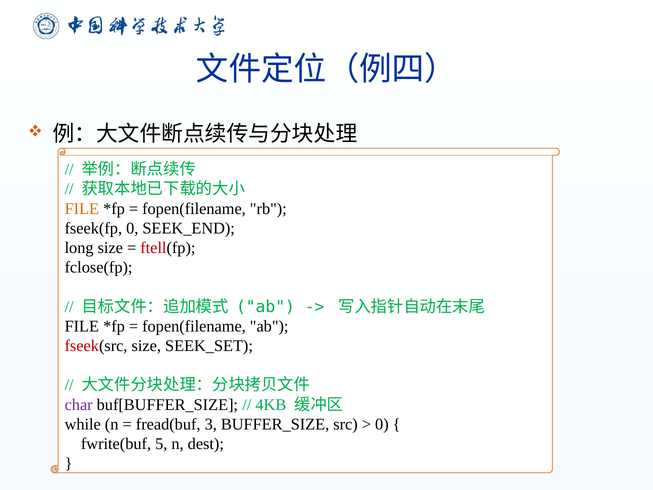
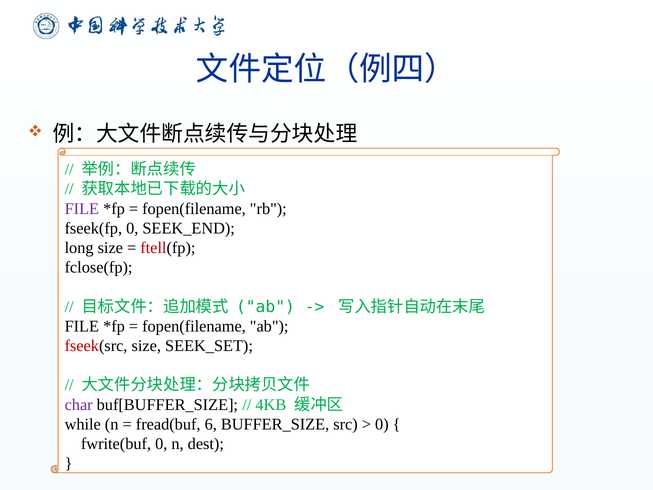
FILE at (82, 209) colour: orange -> purple
3: 3 -> 6
fwrite(buf 5: 5 -> 0
